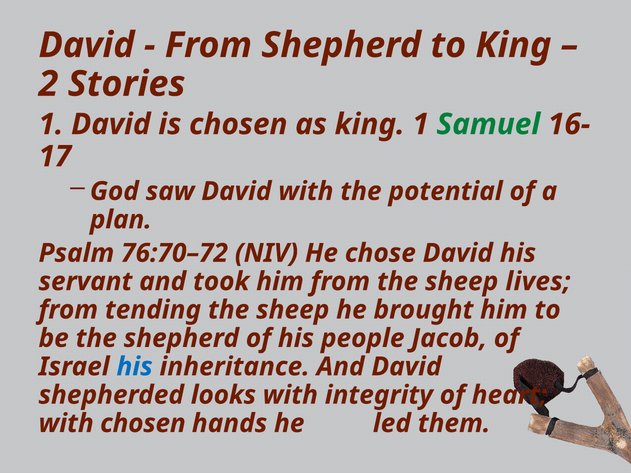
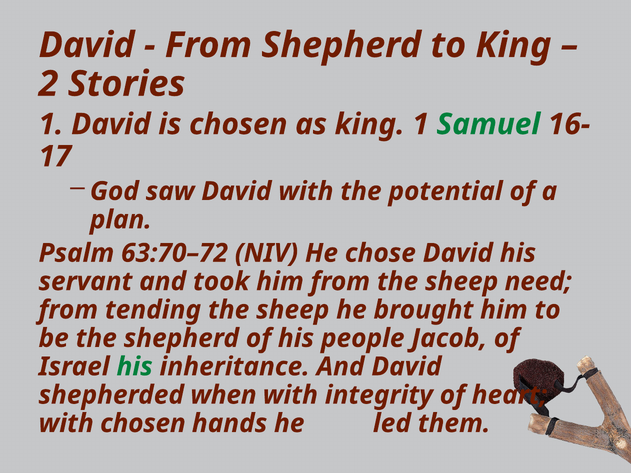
76:70–72: 76:70–72 -> 63:70–72
lives: lives -> need
his at (135, 367) colour: blue -> green
looks: looks -> when
